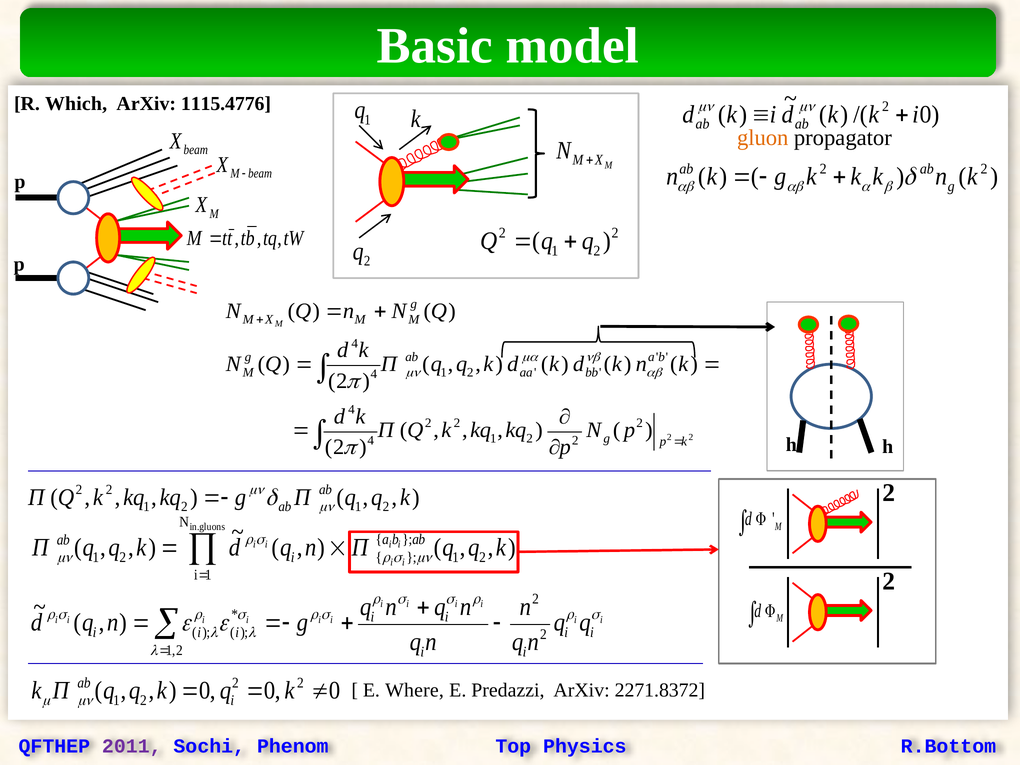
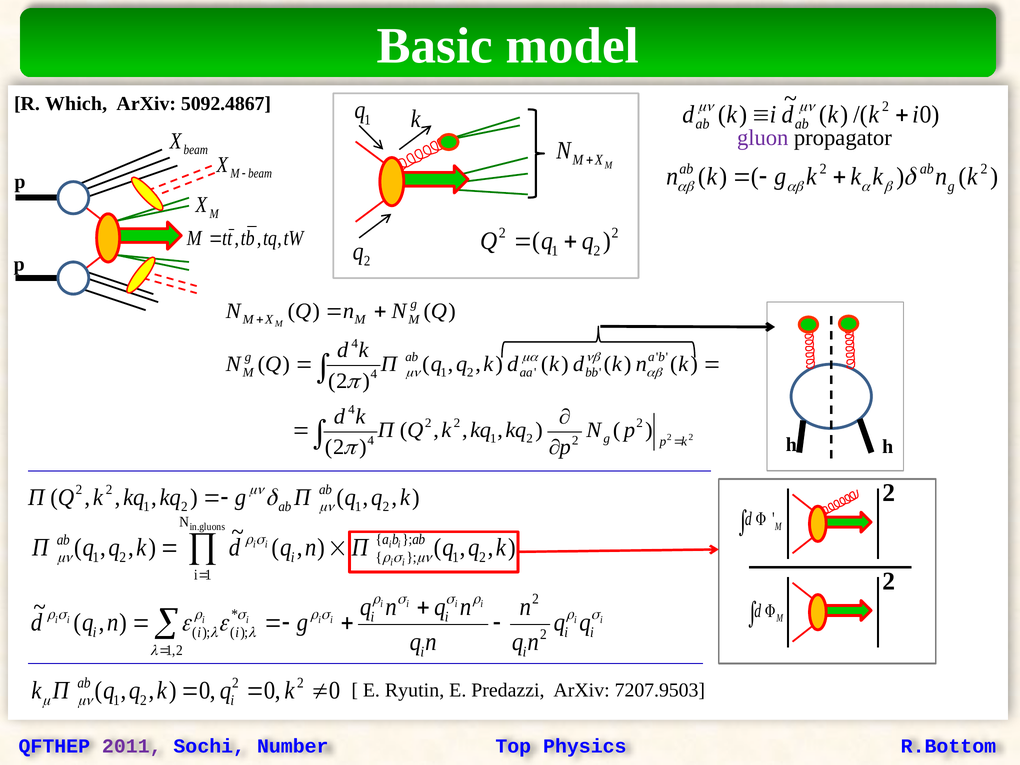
1115.4776: 1115.4776 -> 5092.4867
gluon colour: orange -> purple
Where: Where -> Ryutin
2271.8372: 2271.8372 -> 7207.9503
Phenom: Phenom -> Number
